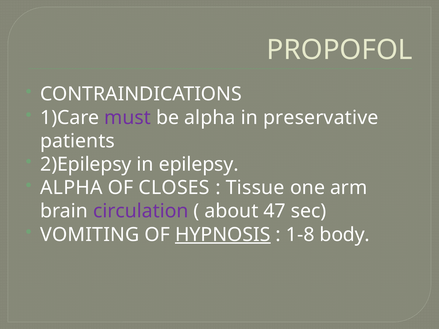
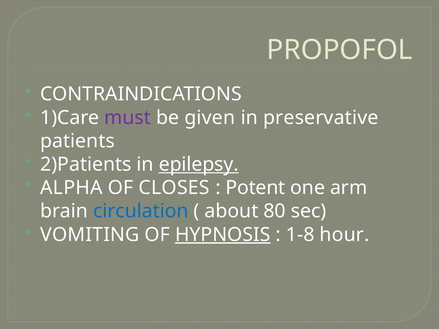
be alpha: alpha -> given
2)Epilepsy: 2)Epilepsy -> 2)Patients
epilepsy underline: none -> present
Tissue: Tissue -> Potent
circulation colour: purple -> blue
47: 47 -> 80
body: body -> hour
